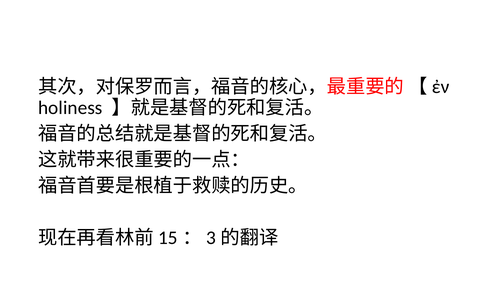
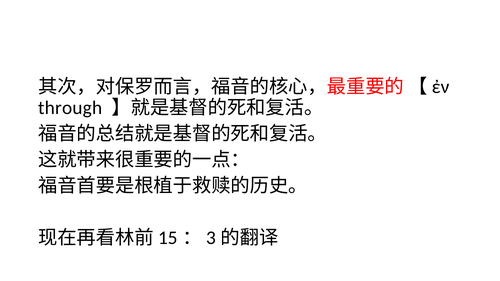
holiness: holiness -> through
